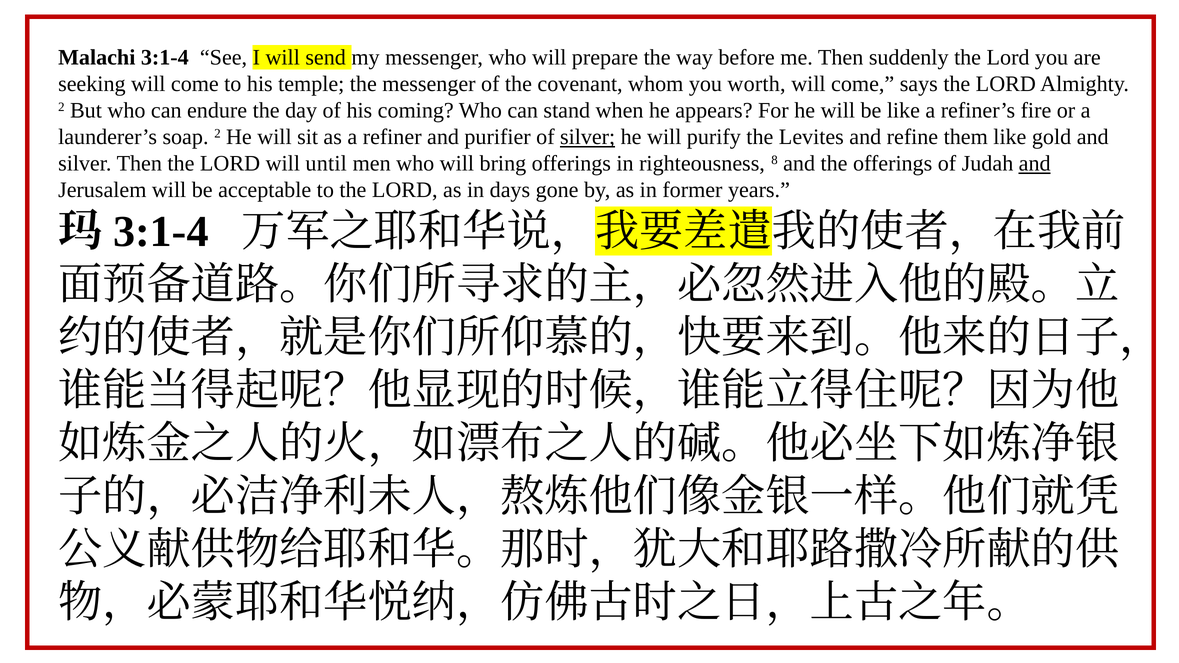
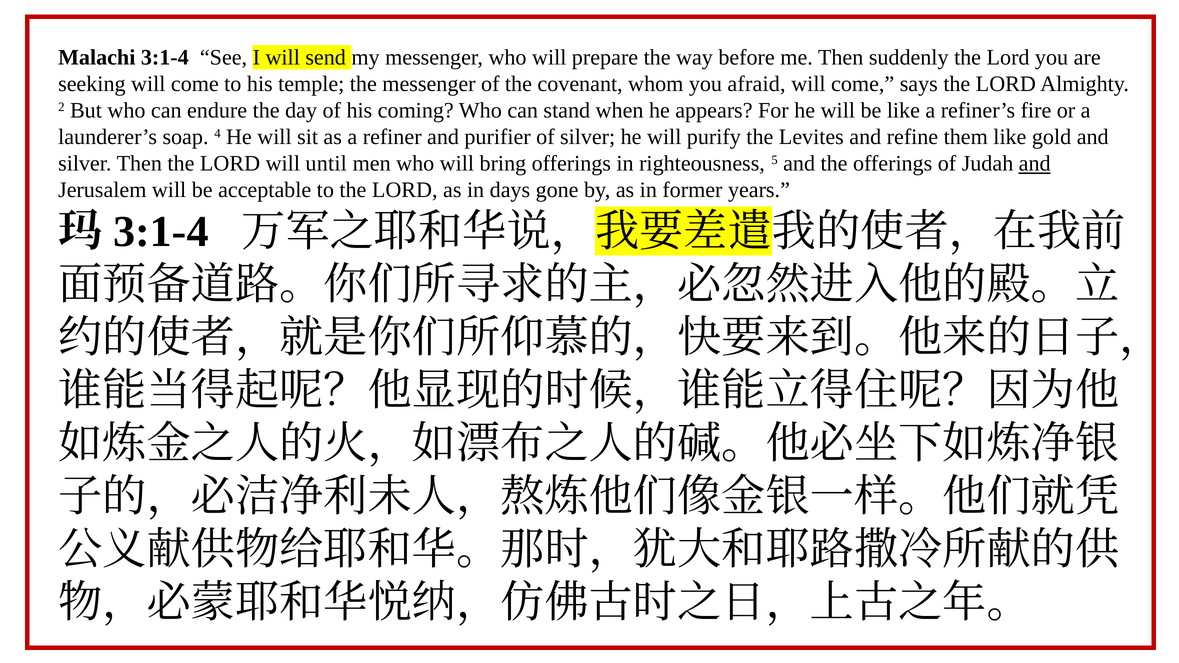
worth: worth -> afraid
soap 2: 2 -> 4
silver at (588, 137) underline: present -> none
8: 8 -> 5
